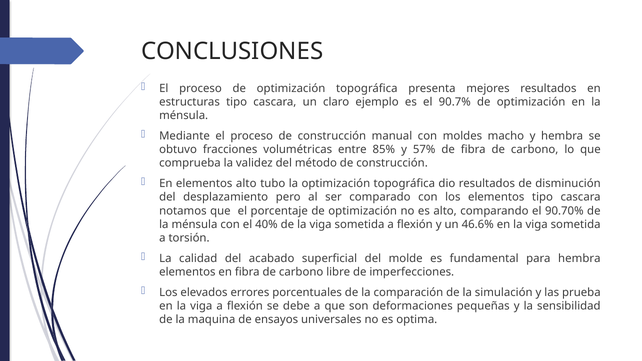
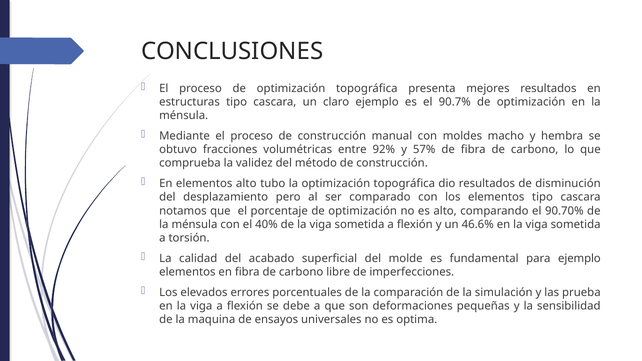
85%: 85% -> 92%
para hembra: hembra -> ejemplo
